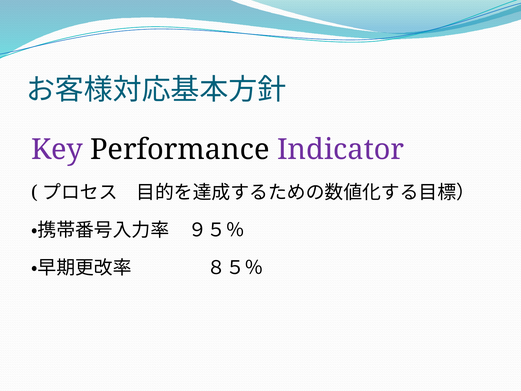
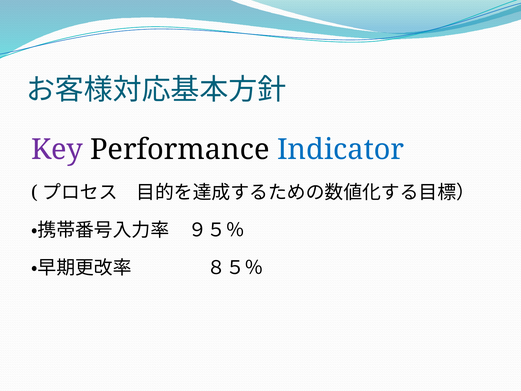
Indicator colour: purple -> blue
